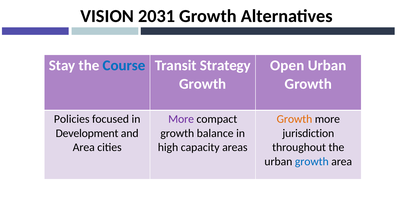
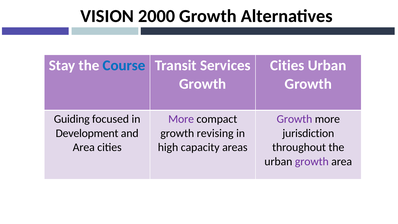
2031: 2031 -> 2000
Strategy: Strategy -> Services
Open at (287, 66): Open -> Cities
Policies: Policies -> Guiding
Growth at (294, 119) colour: orange -> purple
balance: balance -> revising
growth at (312, 162) colour: blue -> purple
